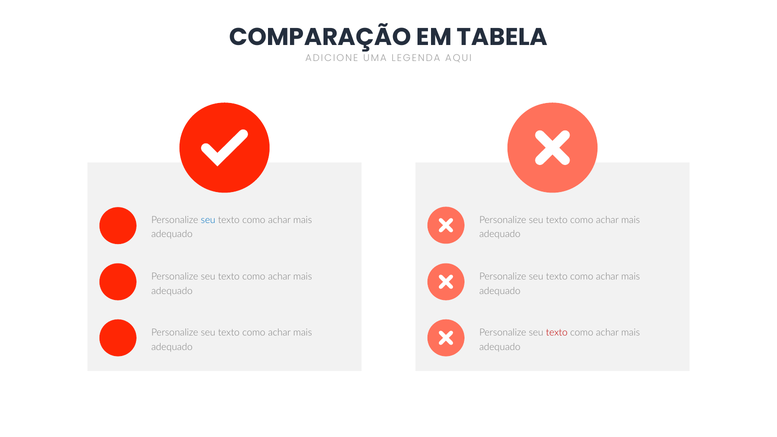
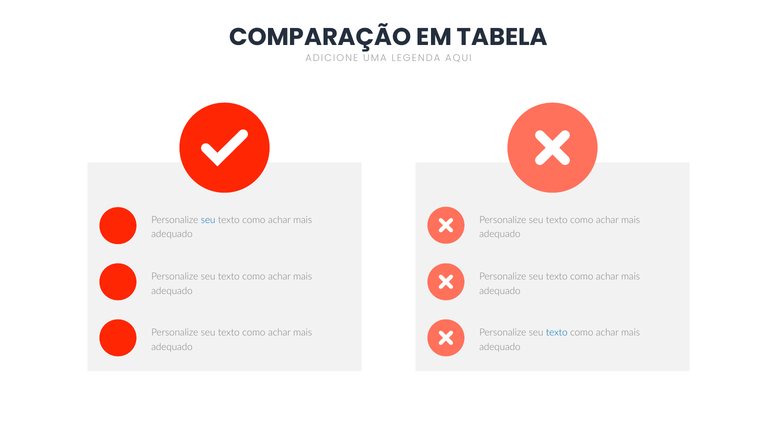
texto at (557, 333) colour: red -> blue
